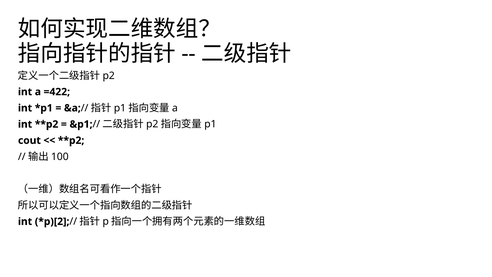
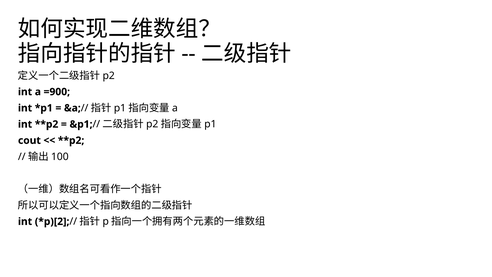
=422: =422 -> =900
